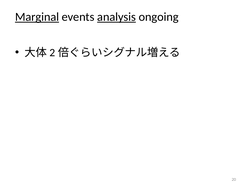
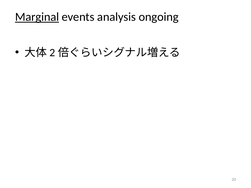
analysis underline: present -> none
